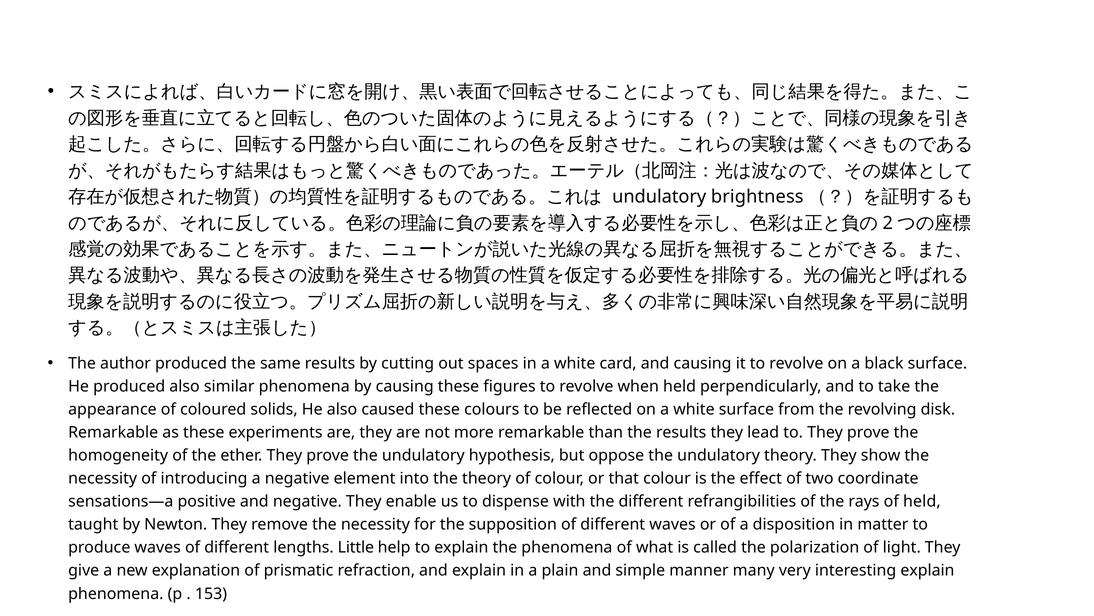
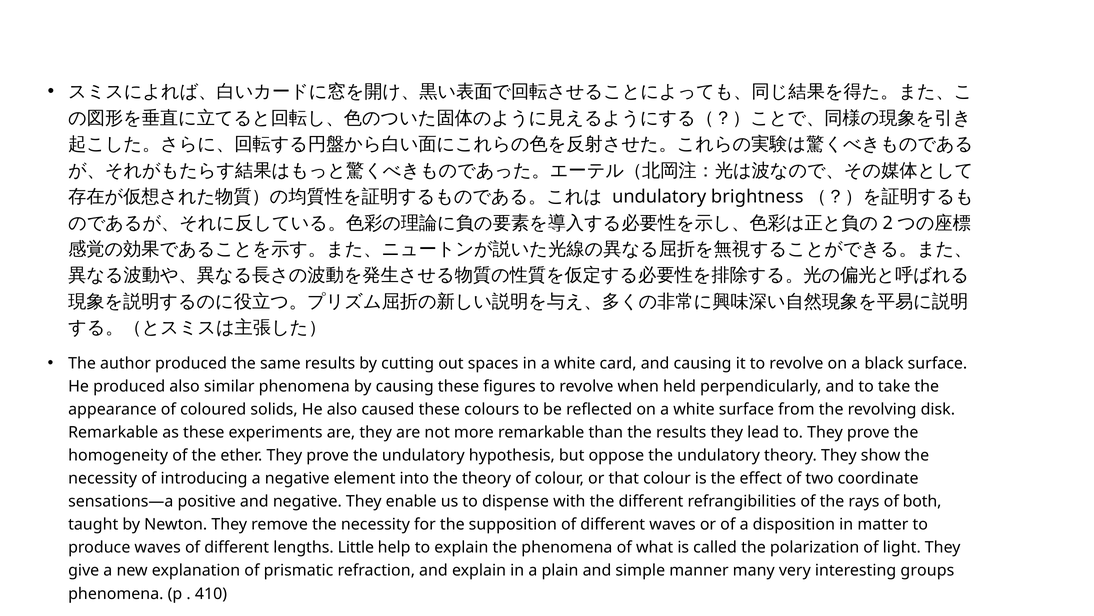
of held: held -> both
interesting explain: explain -> groups
153: 153 -> 410
